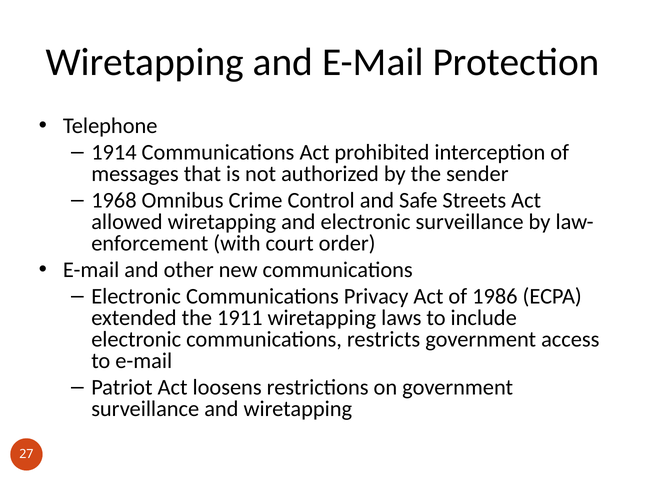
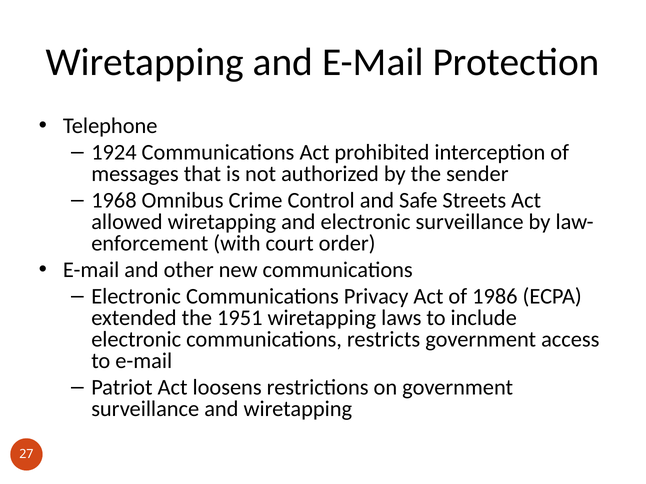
1914: 1914 -> 1924
1911: 1911 -> 1951
